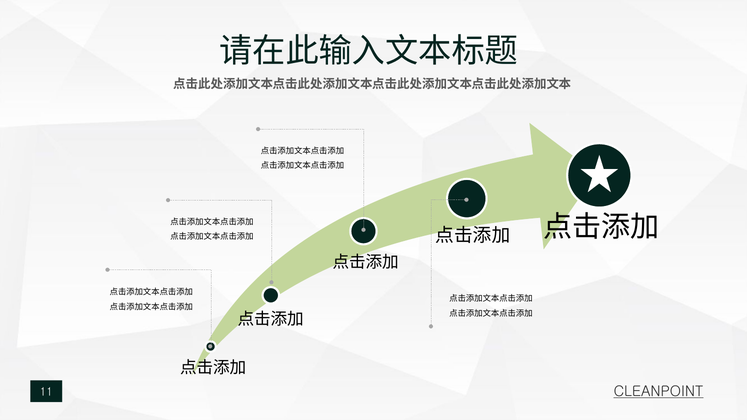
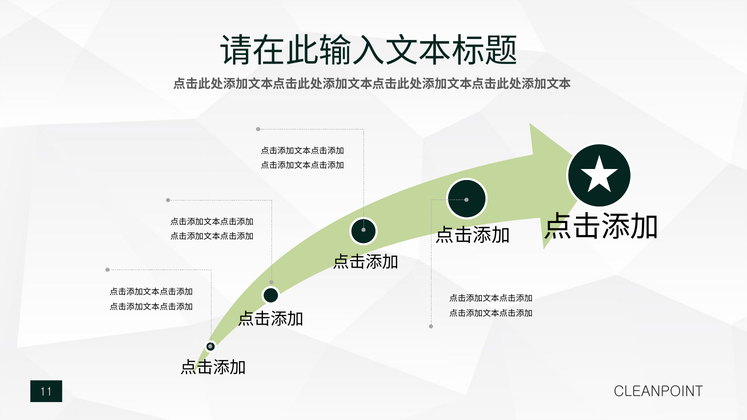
CLEANPOINT underline: present -> none
